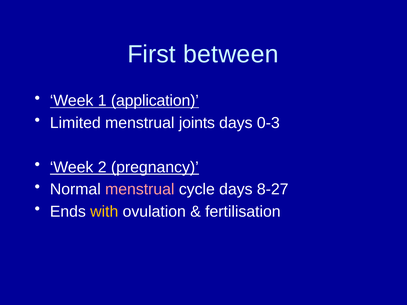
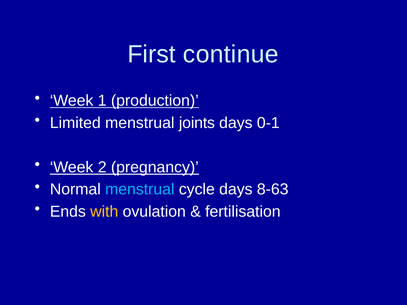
between: between -> continue
application: application -> production
0-3: 0-3 -> 0-1
menstrual at (140, 190) colour: pink -> light blue
8-27: 8-27 -> 8-63
